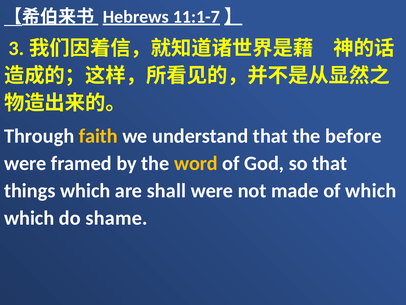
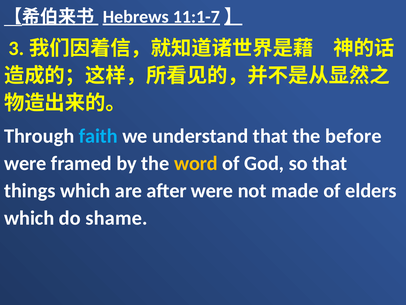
faith colour: yellow -> light blue
shall: shall -> after
of which: which -> elders
